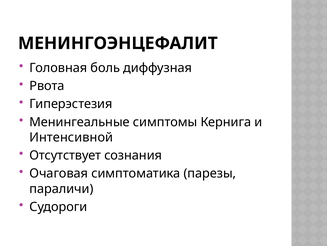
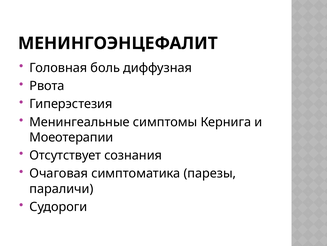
Интенсивной: Интенсивной -> Моеотерапии
